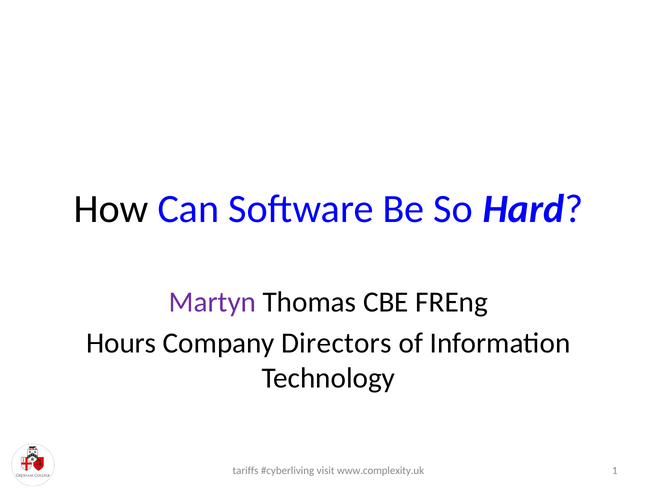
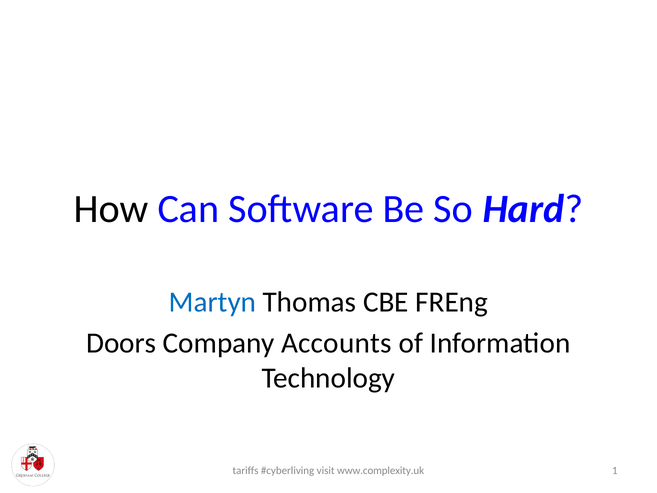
Martyn colour: purple -> blue
Hours: Hours -> Doors
Directors: Directors -> Accounts
